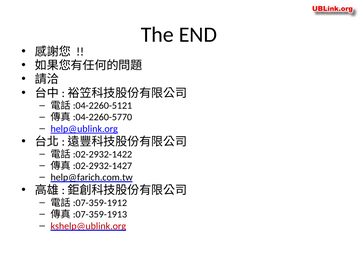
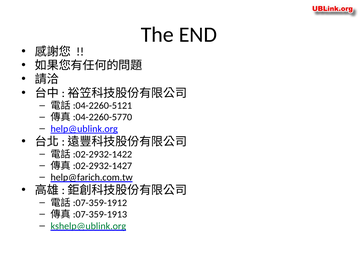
kshelp@ublink.org colour: red -> green
